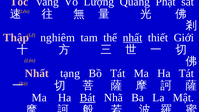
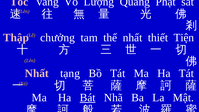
nghiêm: nghiêm -> chưởng
nhất at (133, 38) underline: present -> none
Giới: Giới -> Tiện
